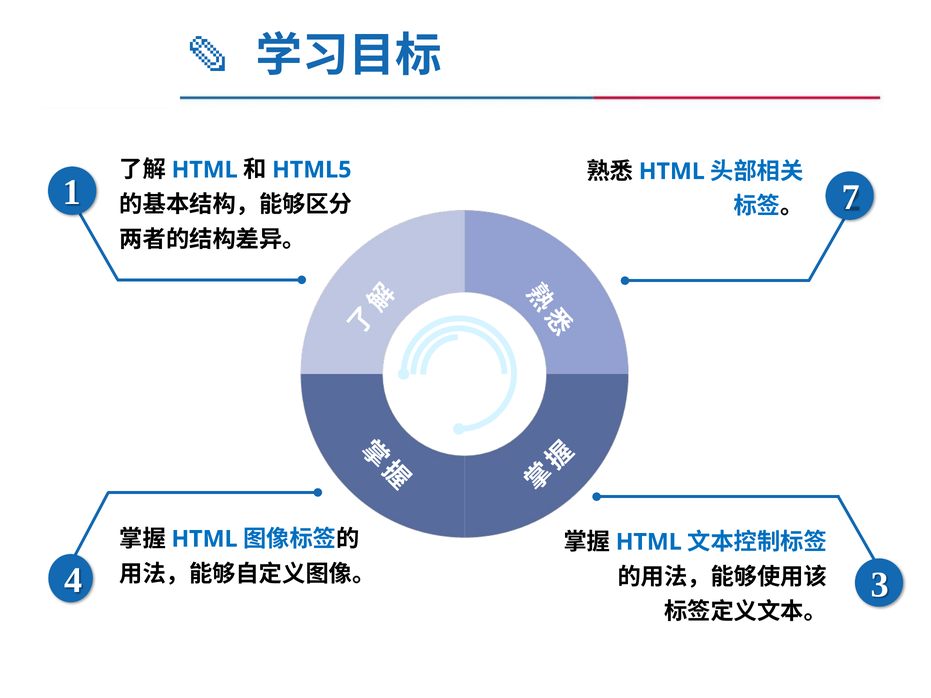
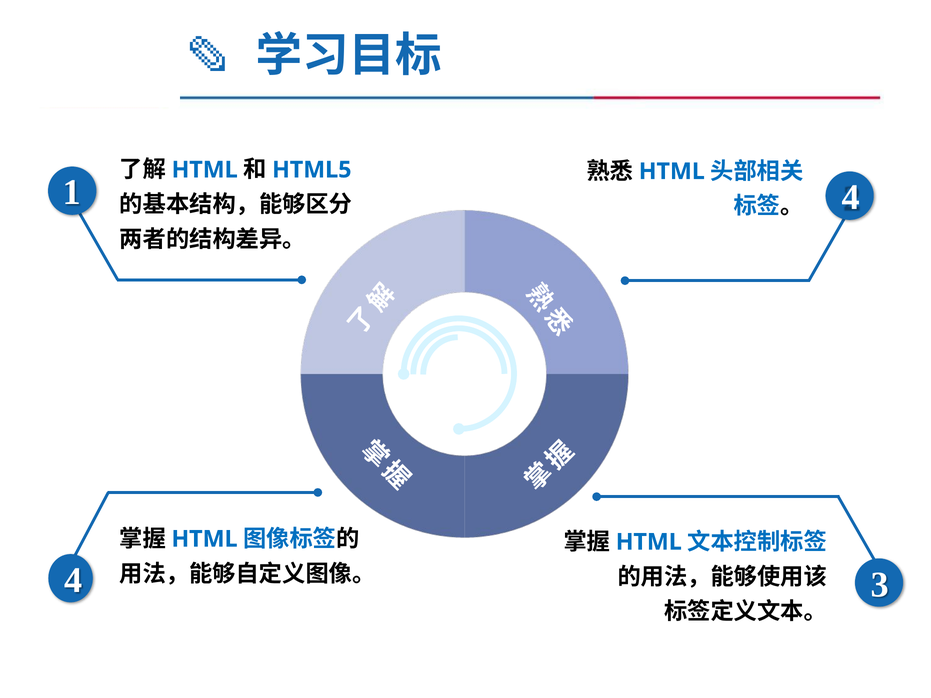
1 7: 7 -> 4
